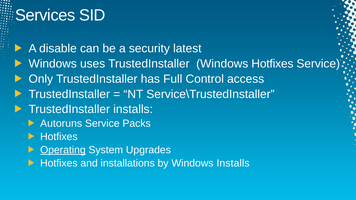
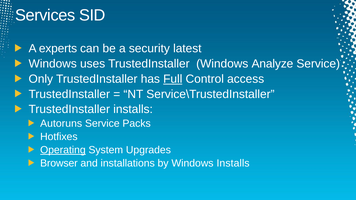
disable: disable -> experts
Windows Hotfixes: Hotfixes -> Analyze
Full underline: none -> present
Hotfixes at (59, 163): Hotfixes -> Browser
